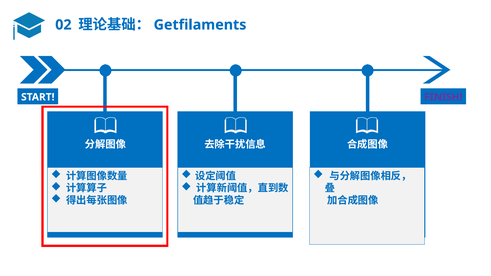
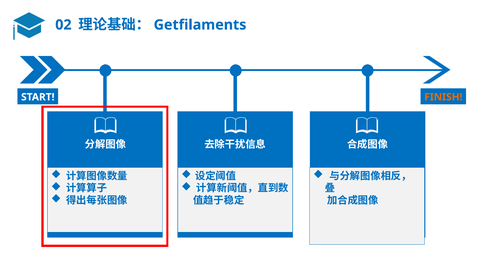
FINISH colour: purple -> orange
